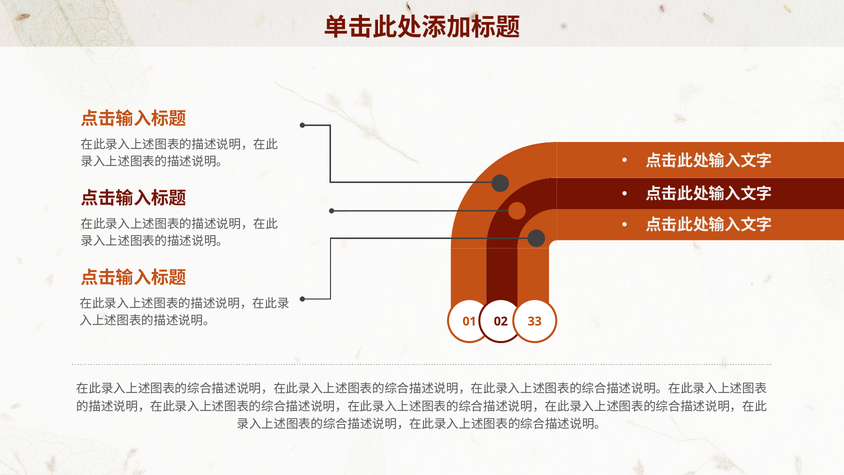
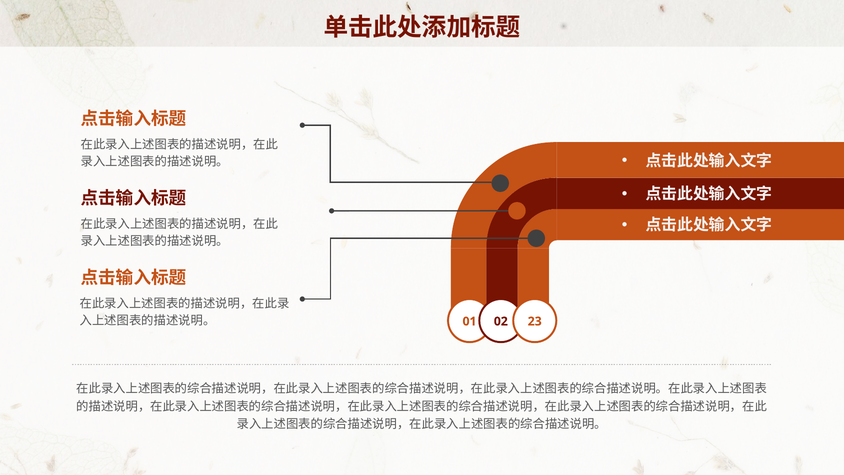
33: 33 -> 23
